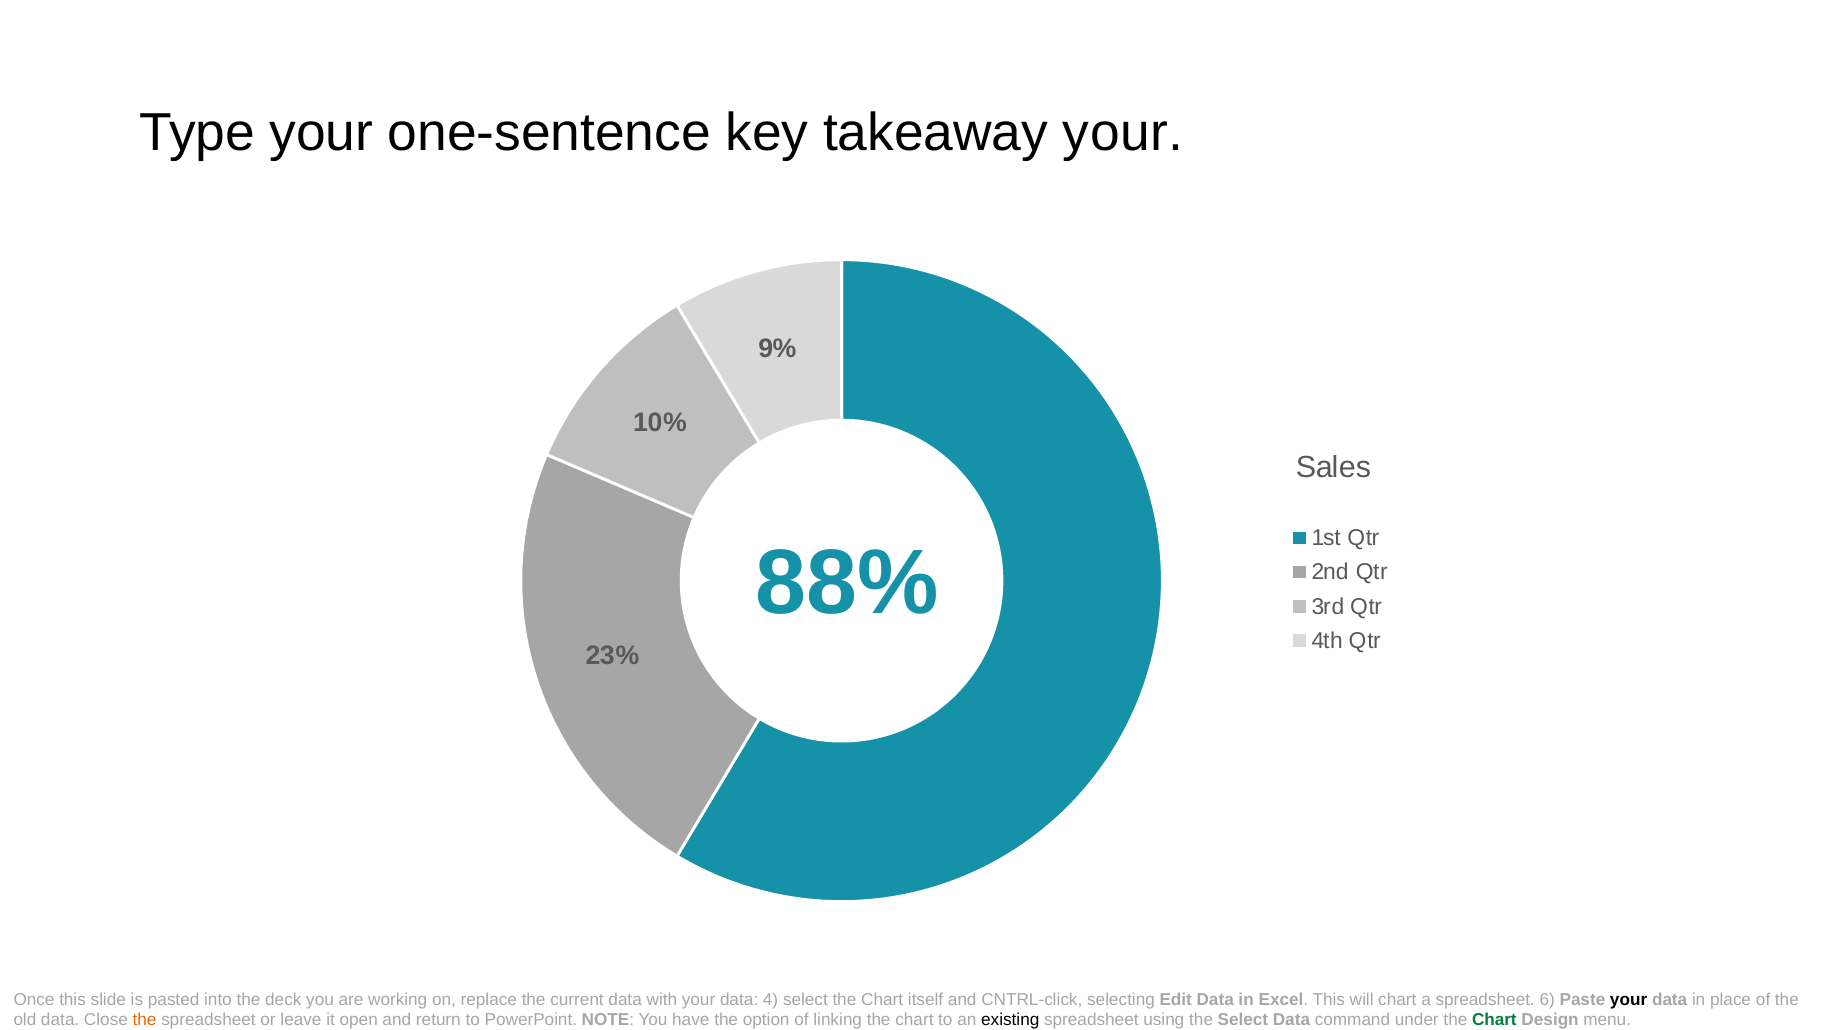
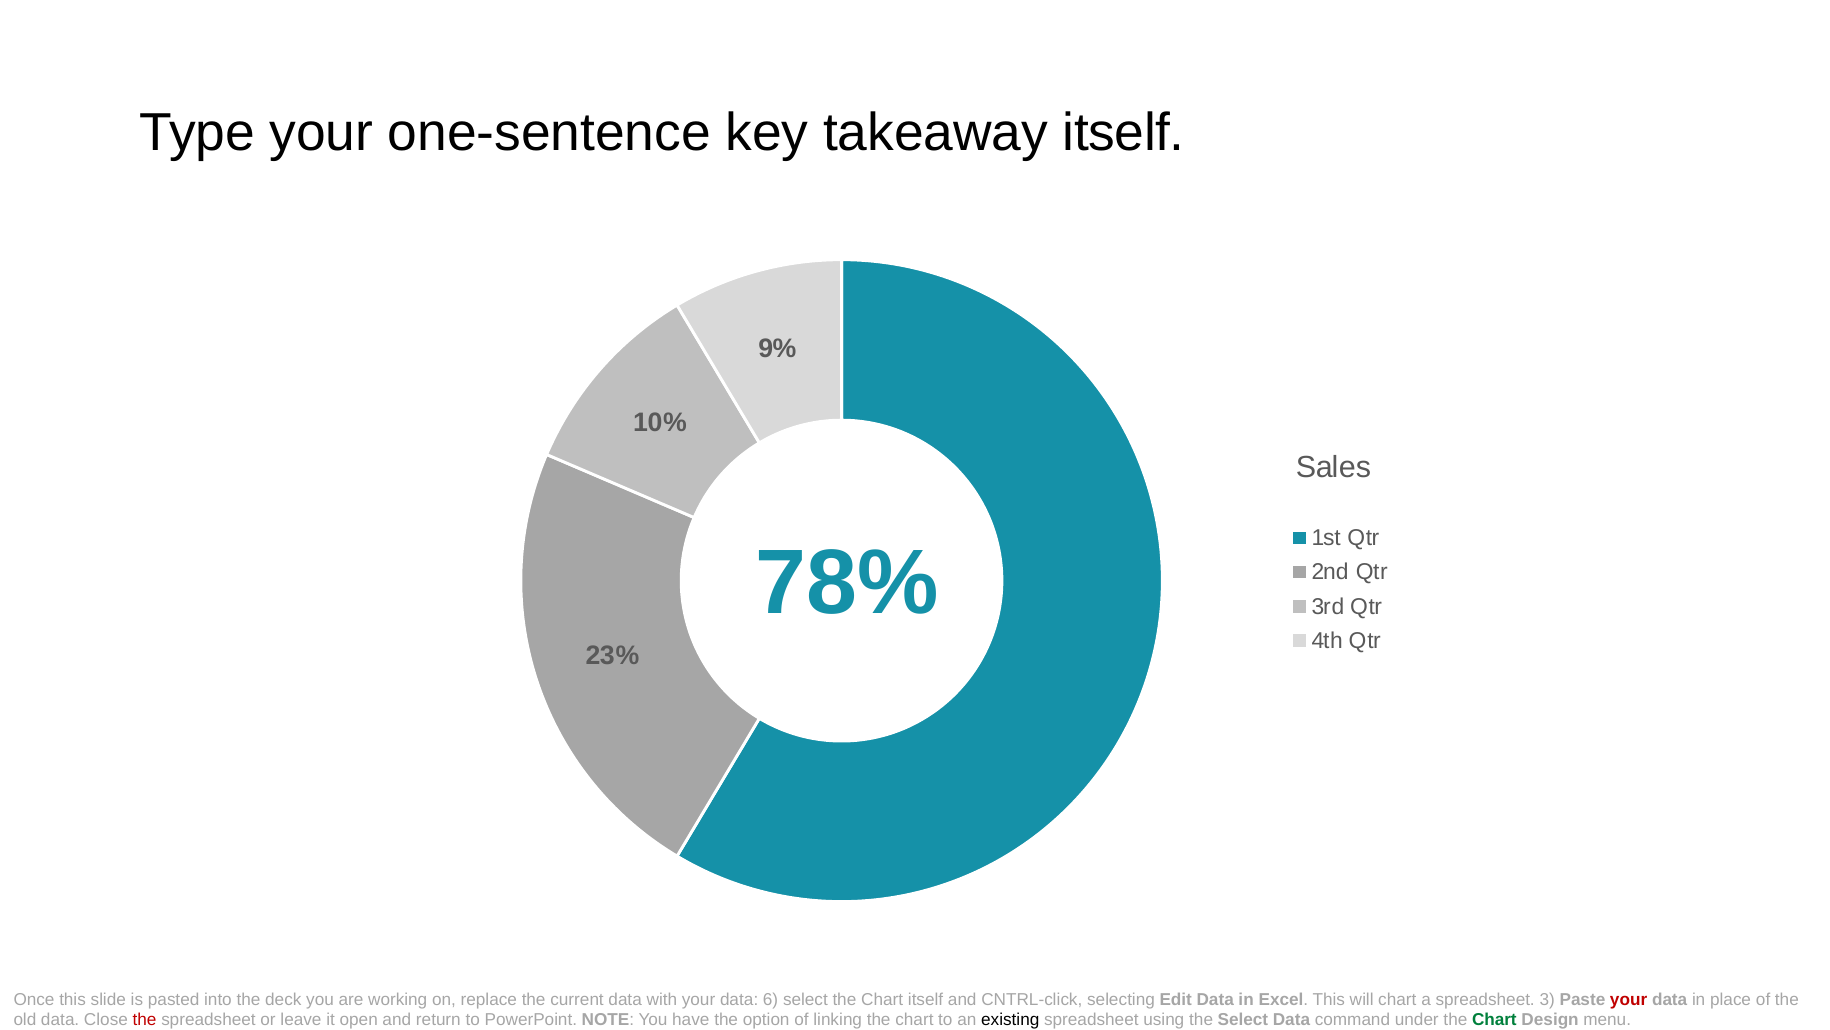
takeaway your: your -> itself
88%: 88% -> 78%
4: 4 -> 6
6: 6 -> 3
your at (1629, 999) colour: black -> red
the at (145, 1020) colour: orange -> red
